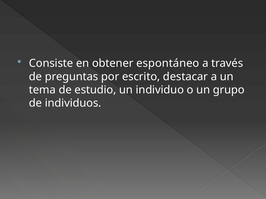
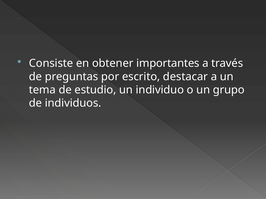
espontáneo: espontáneo -> importantes
